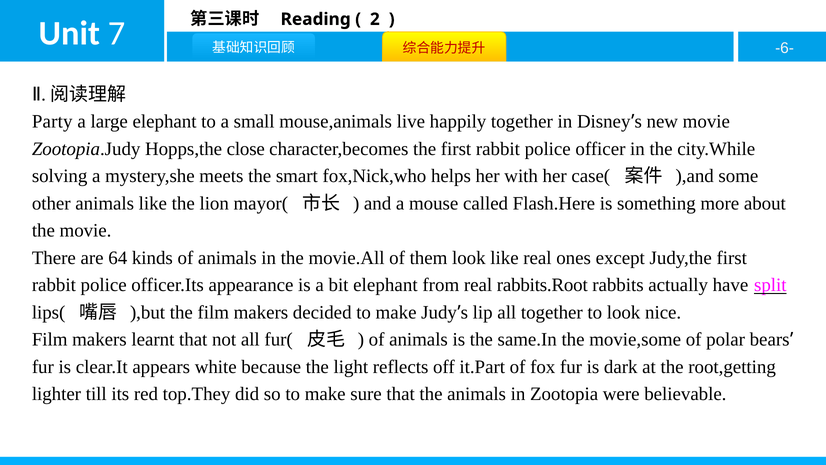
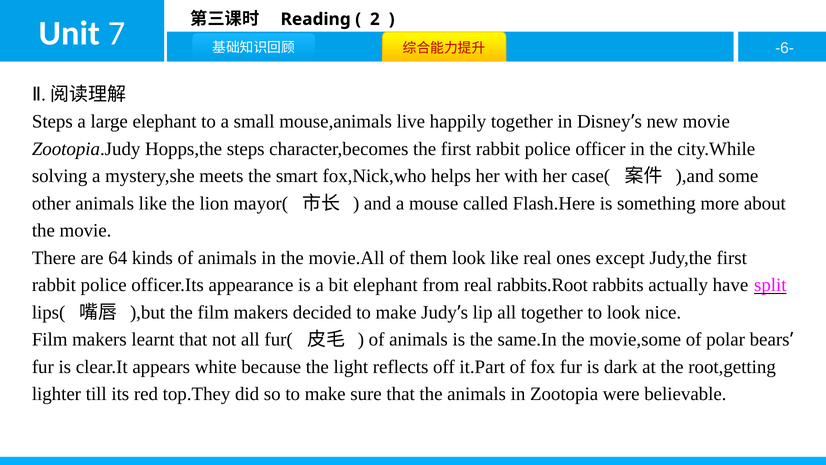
Party at (52, 121): Party -> Steps
Hopps,the close: close -> steps
